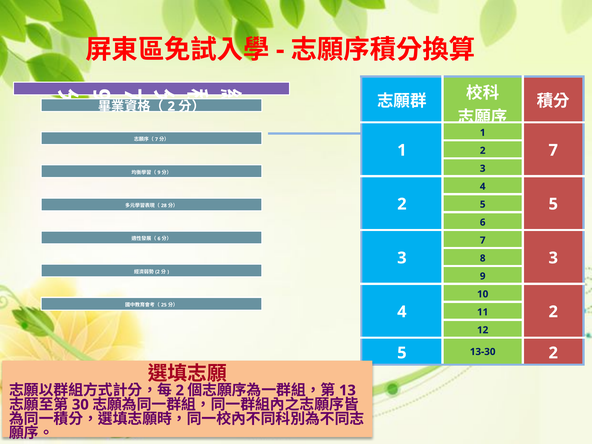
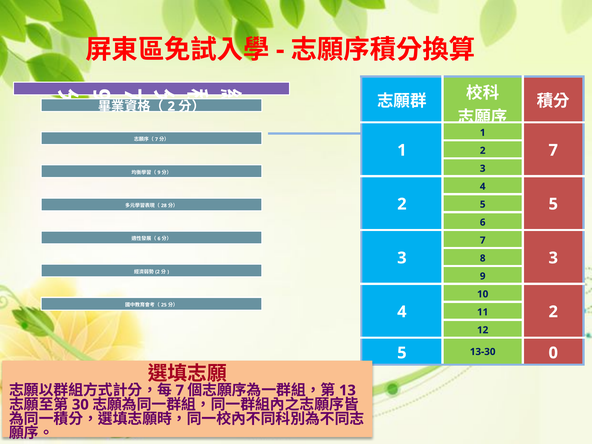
13-30 2: 2 -> 0
2 at (180, 390): 2 -> 7
